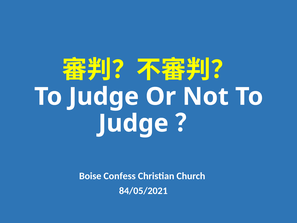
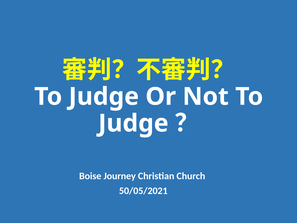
Confess: Confess -> Journey
84/05/2021: 84/05/2021 -> 50/05/2021
